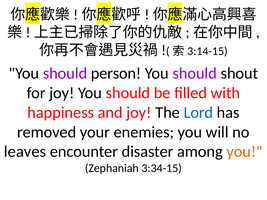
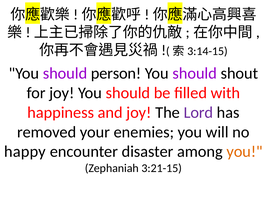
Lord colour: blue -> purple
leaves: leaves -> happy
3:34-15: 3:34-15 -> 3:21-15
